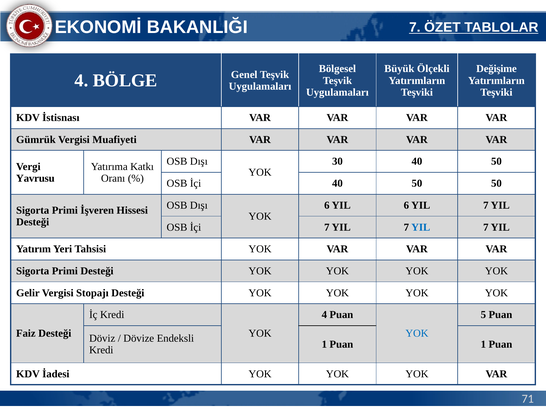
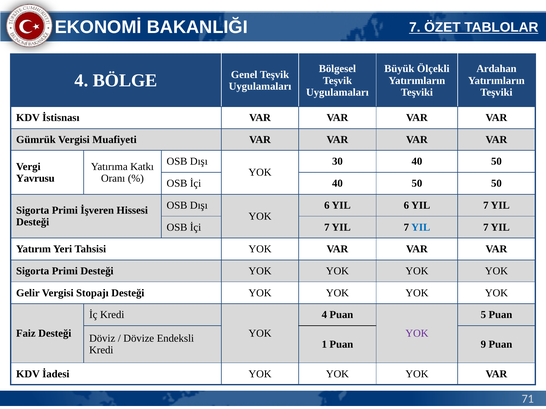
Değişime: Değişime -> Ardahan
YOK at (417, 334) colour: blue -> purple
Puan 1: 1 -> 9
